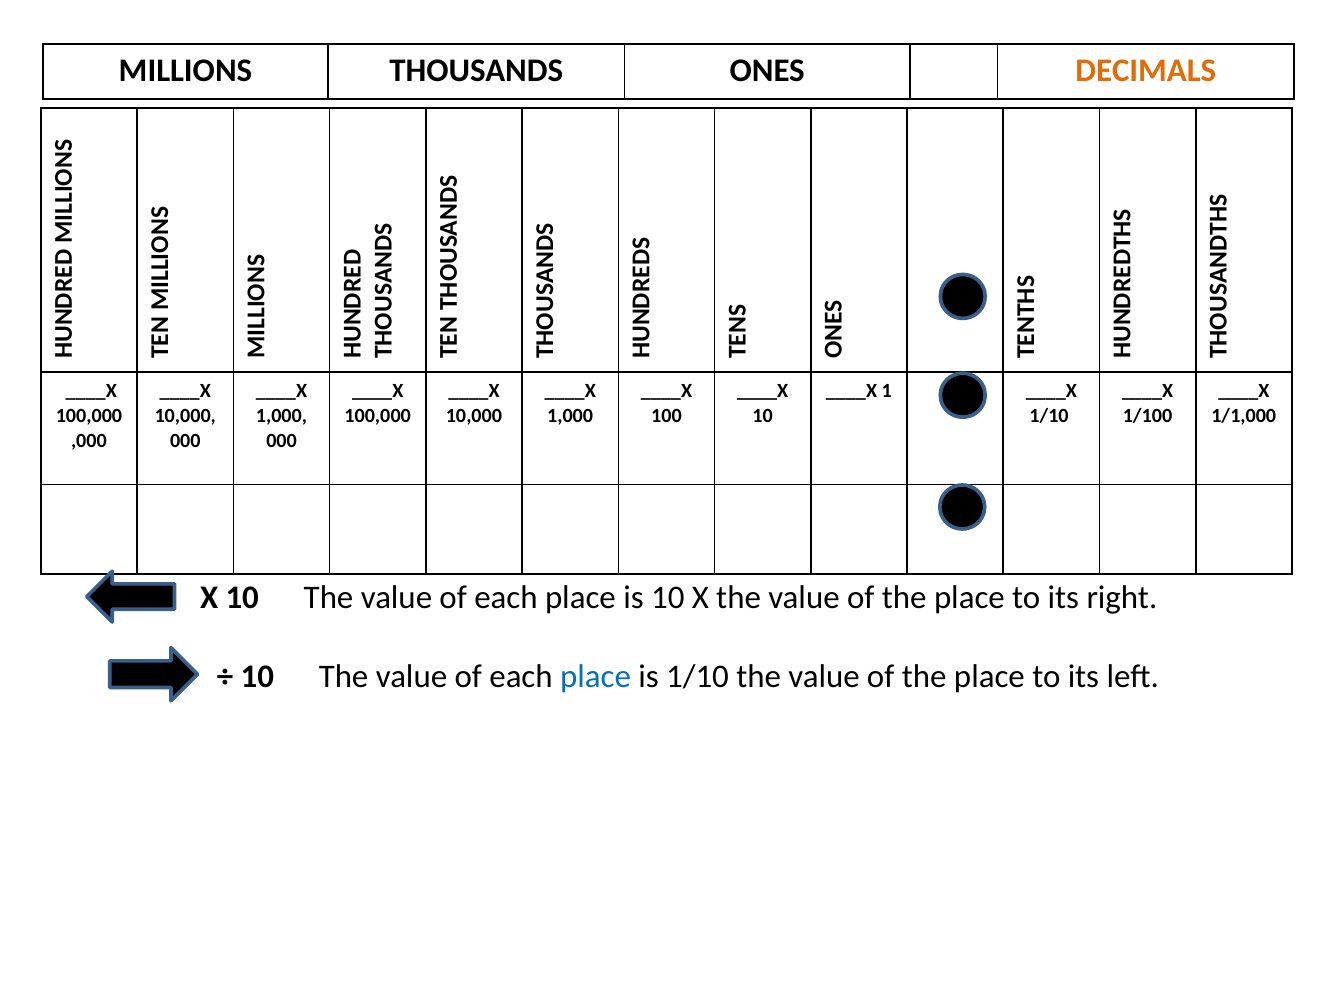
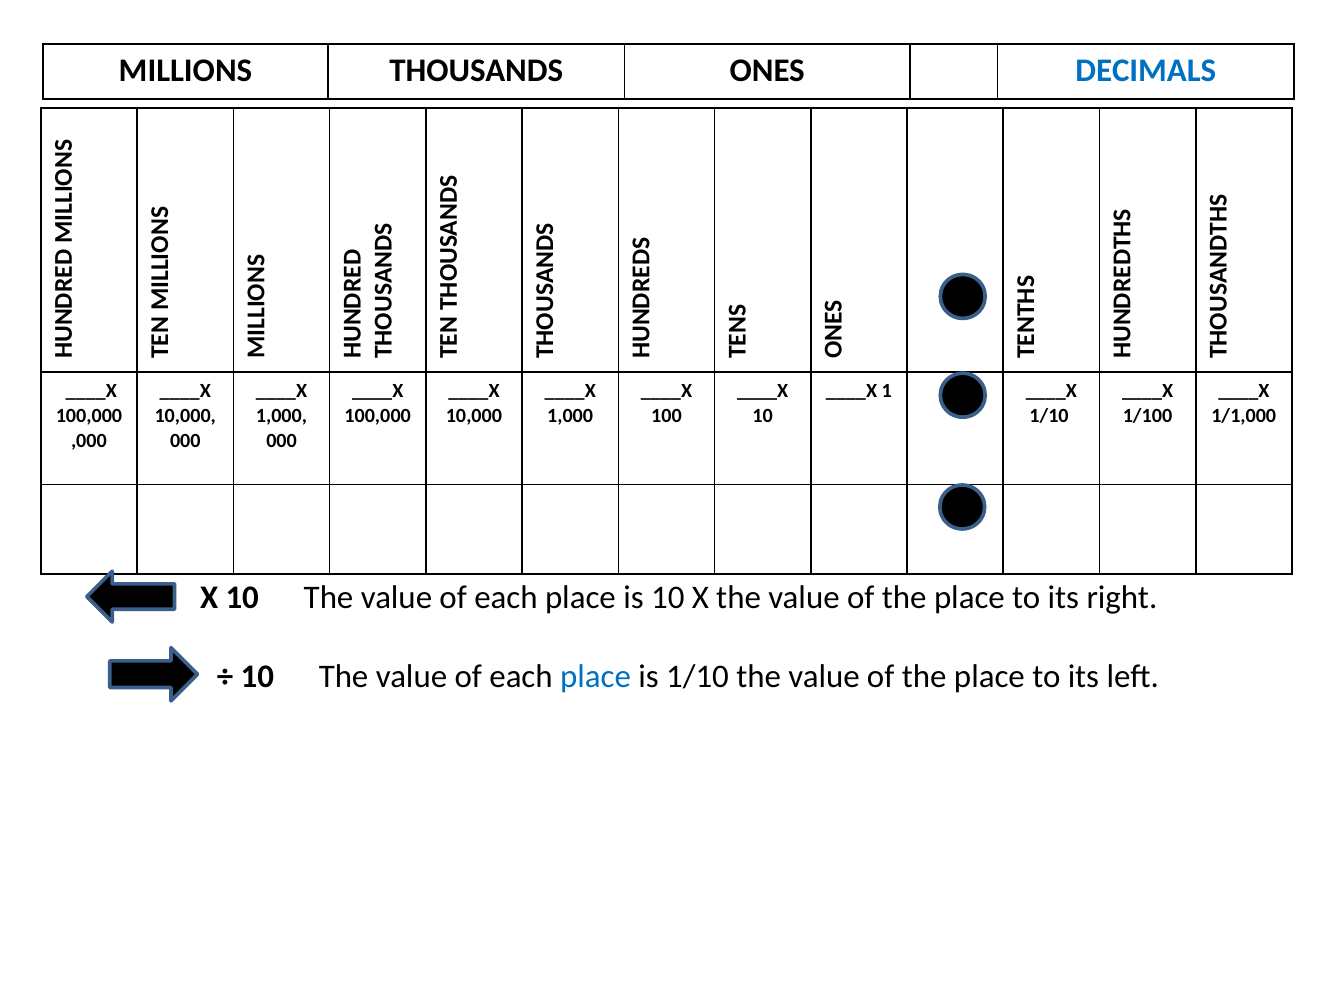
DECIMALS colour: orange -> blue
